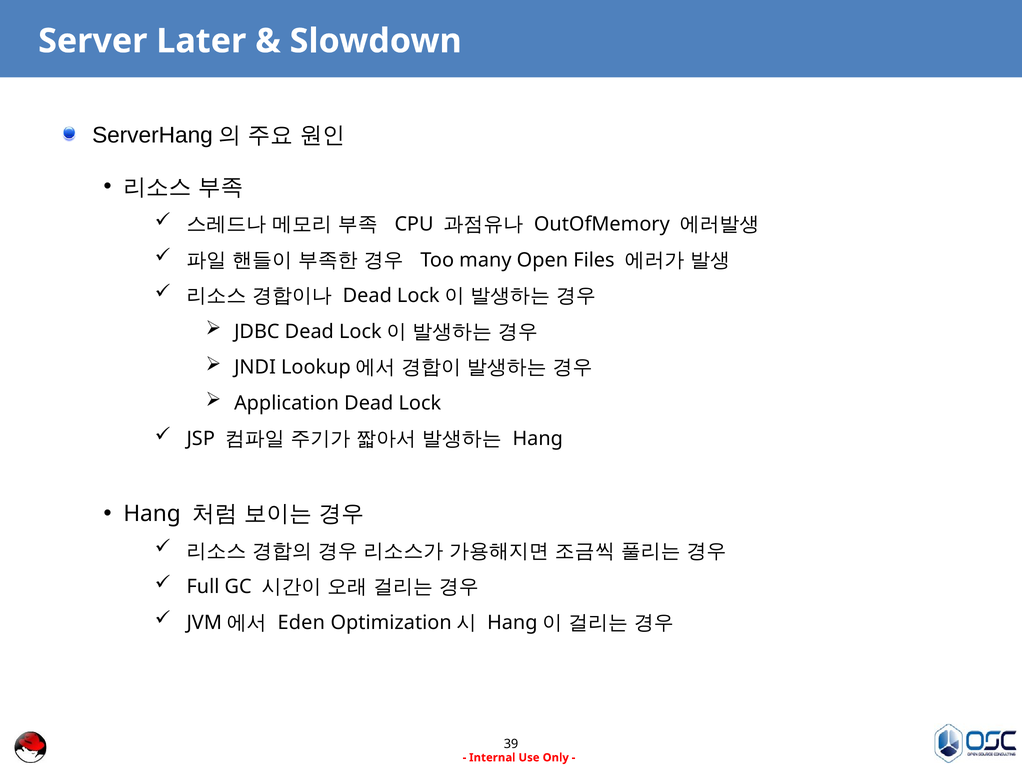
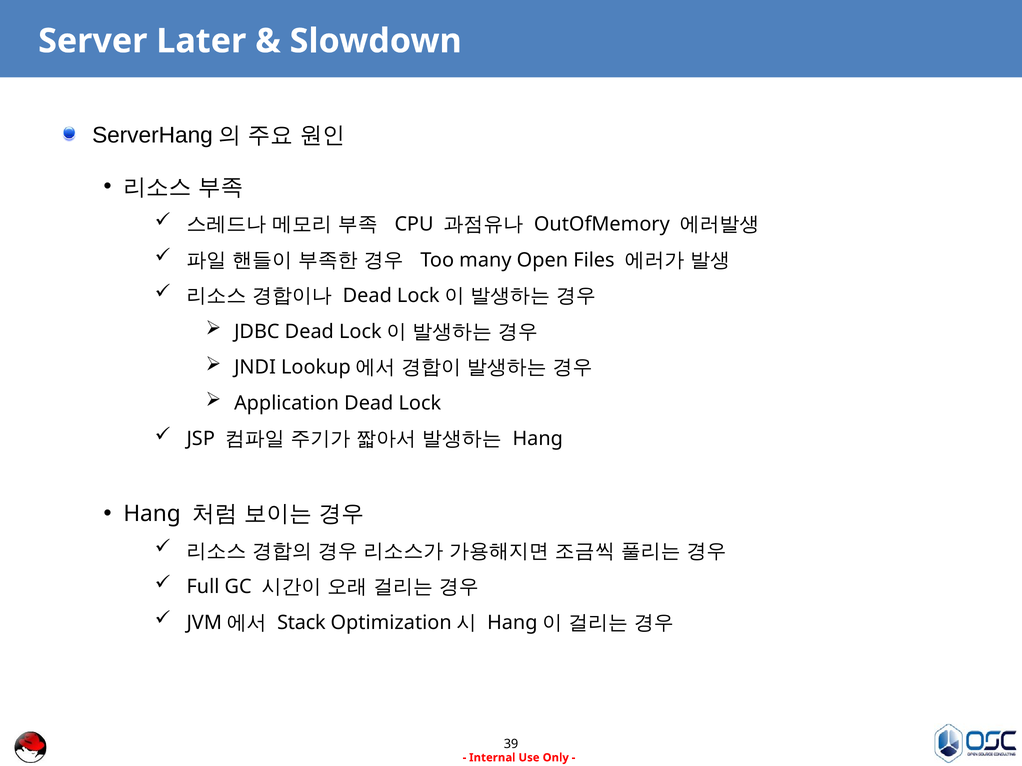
Eden: Eden -> Stack
